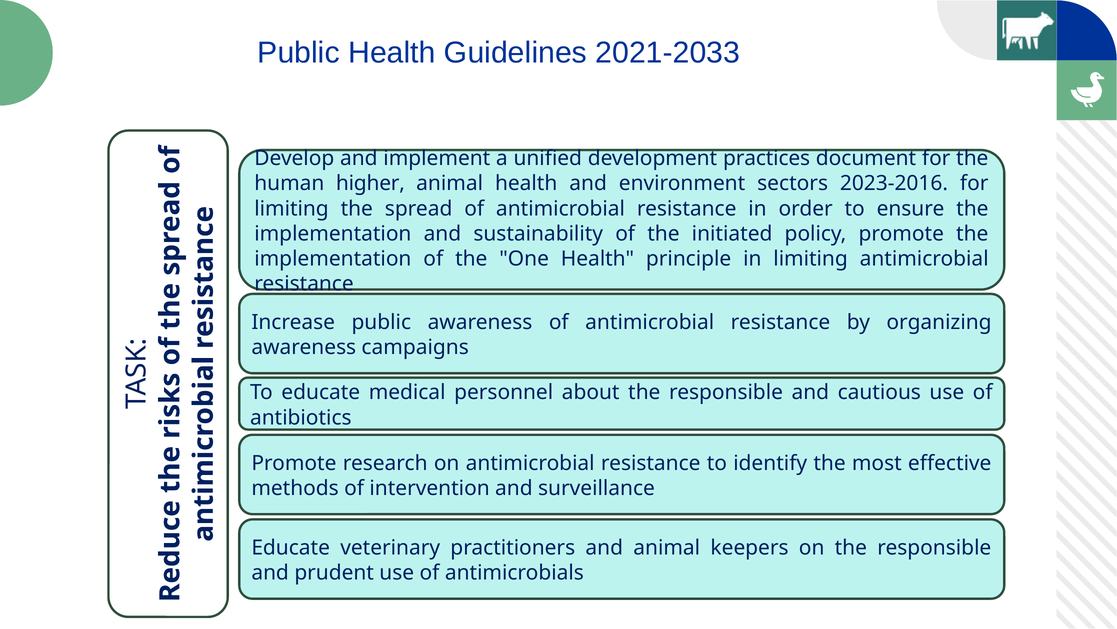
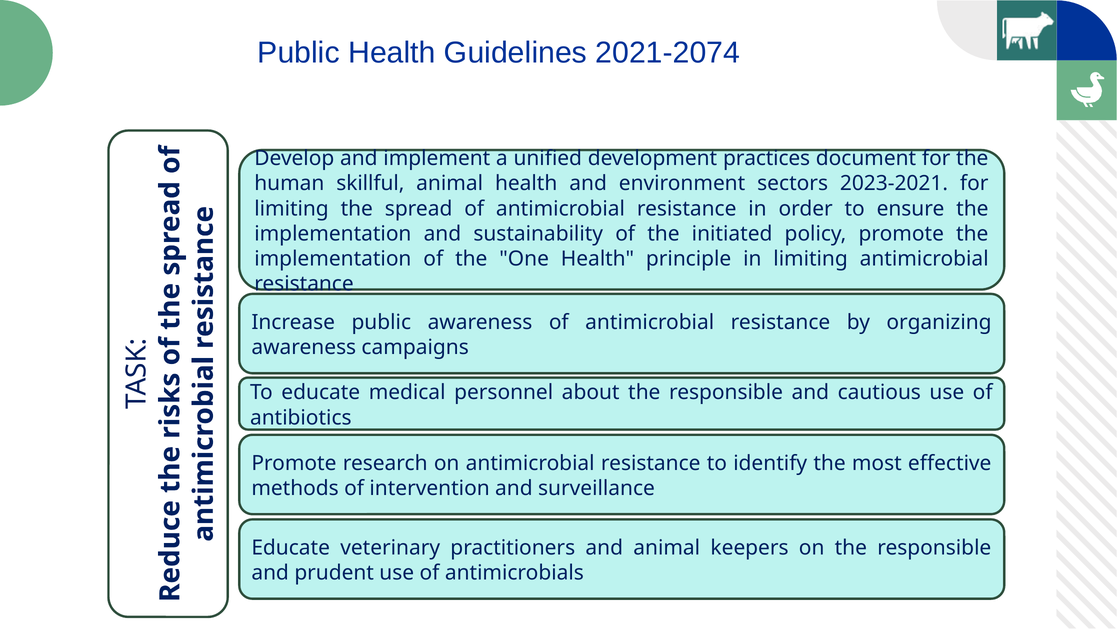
2021-2033: 2021-2033 -> 2021-2074
higher: higher -> skillful
2023-2016: 2023-2016 -> 2023-2021
